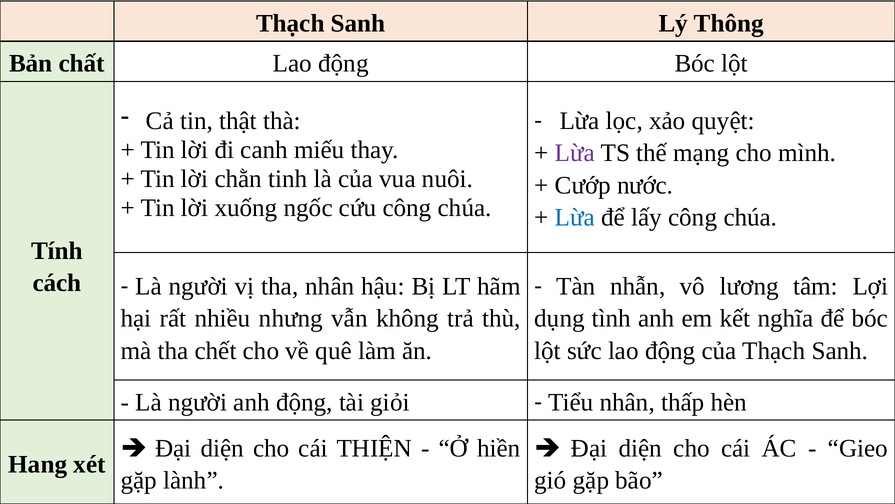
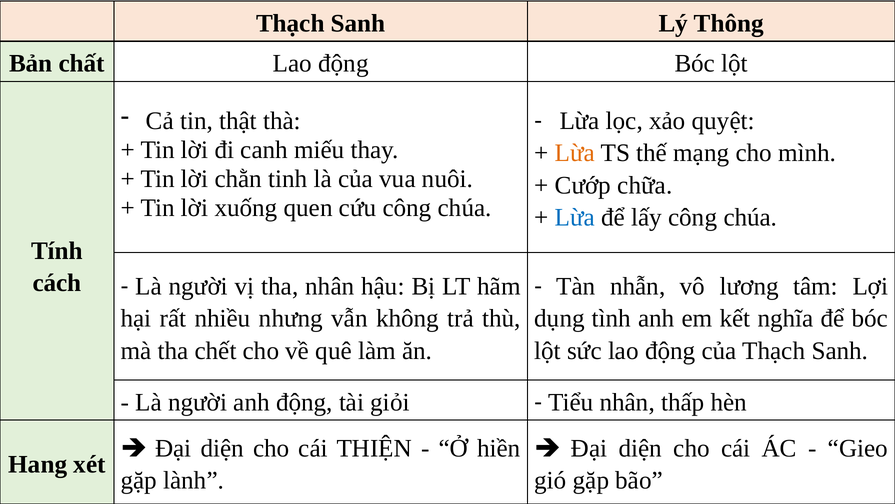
Lừa at (575, 153) colour: purple -> orange
nước: nước -> chữa
ngốc: ngốc -> quen
